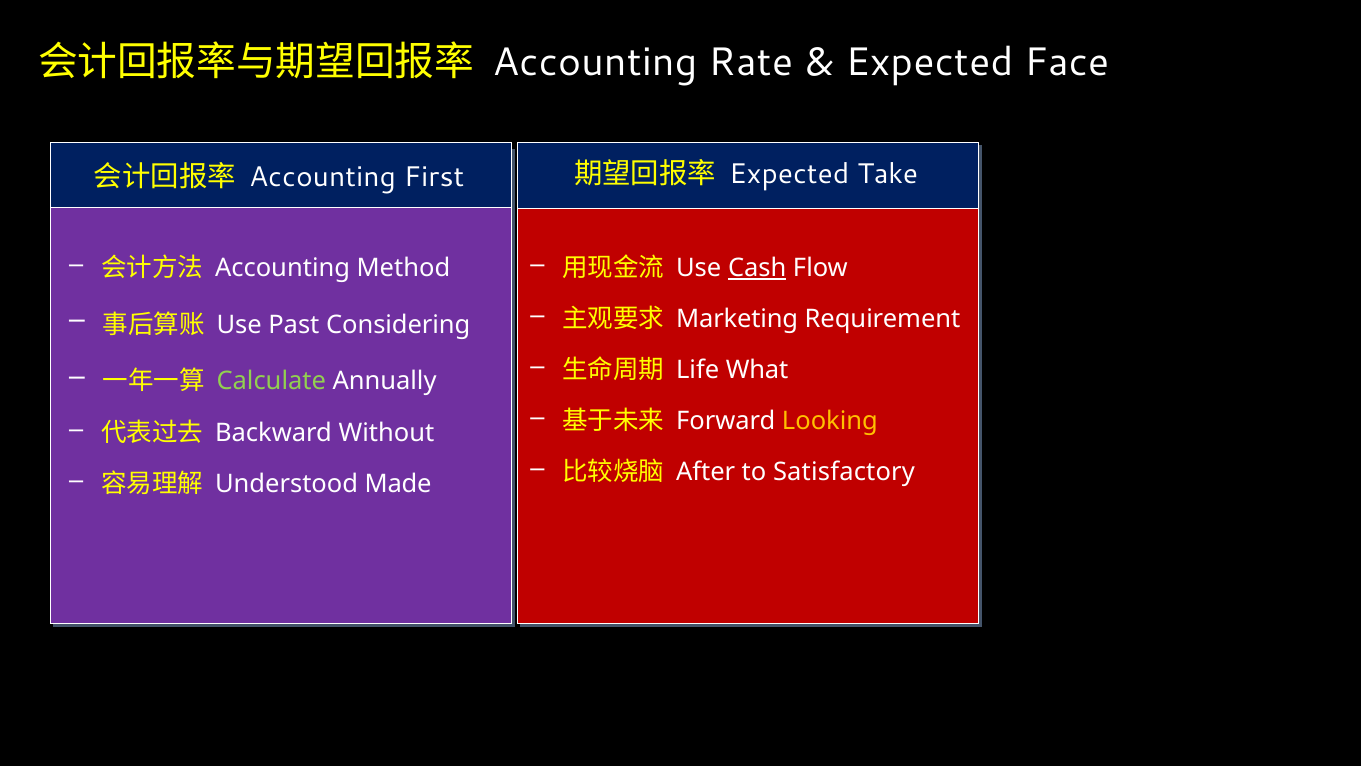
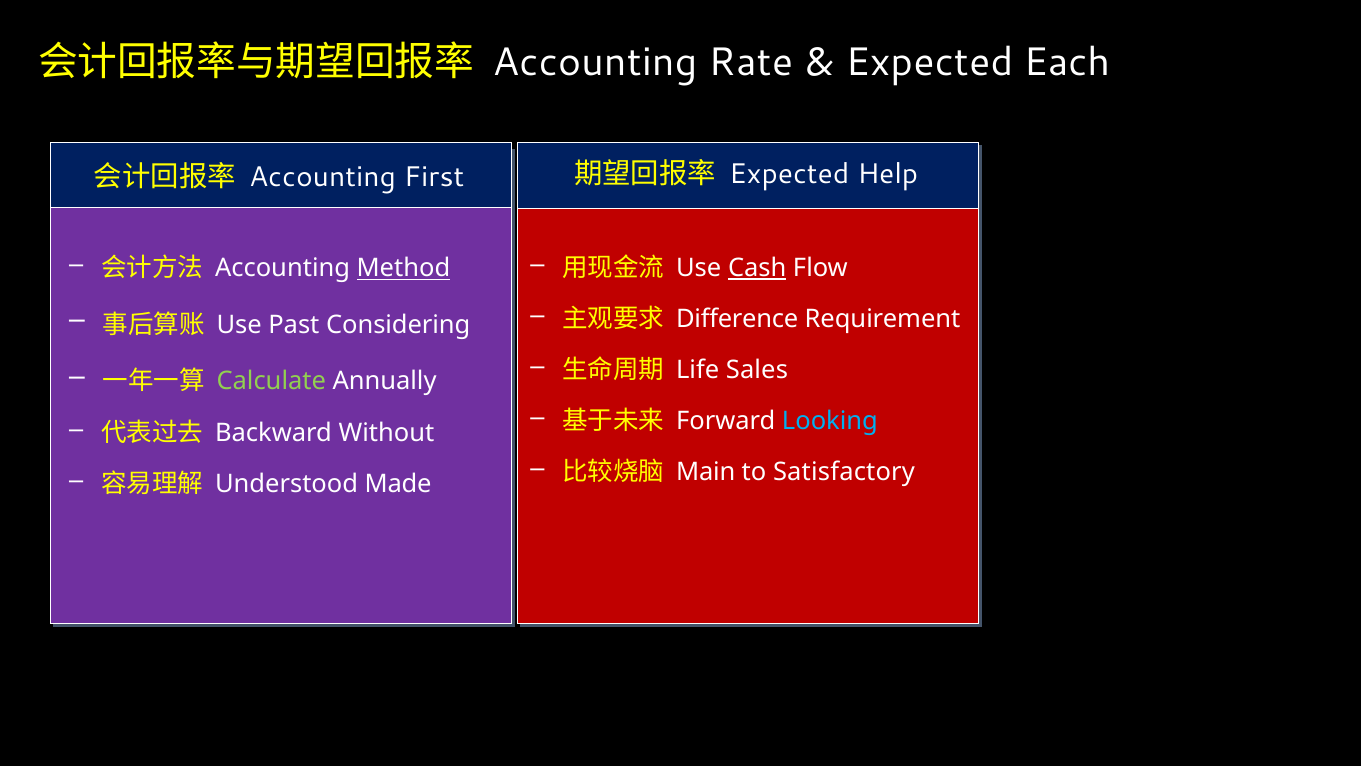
Face: Face -> Each
Take: Take -> Help
Method underline: none -> present
Marketing: Marketing -> Difference
What: What -> Sales
Looking colour: yellow -> light blue
After: After -> Main
